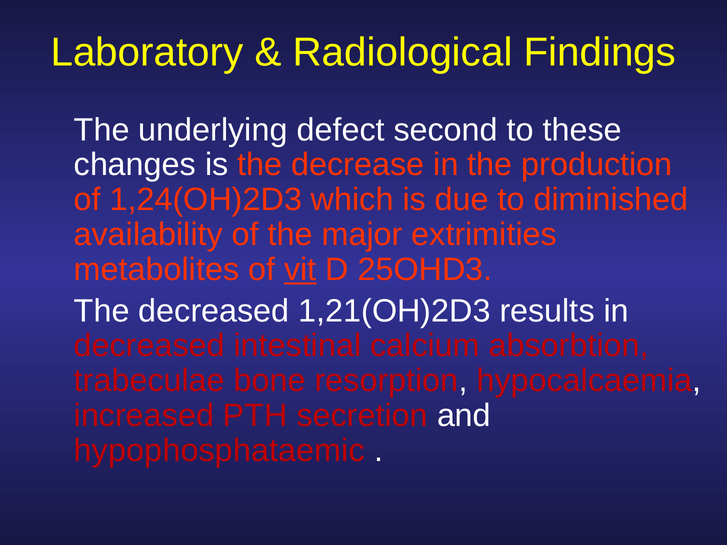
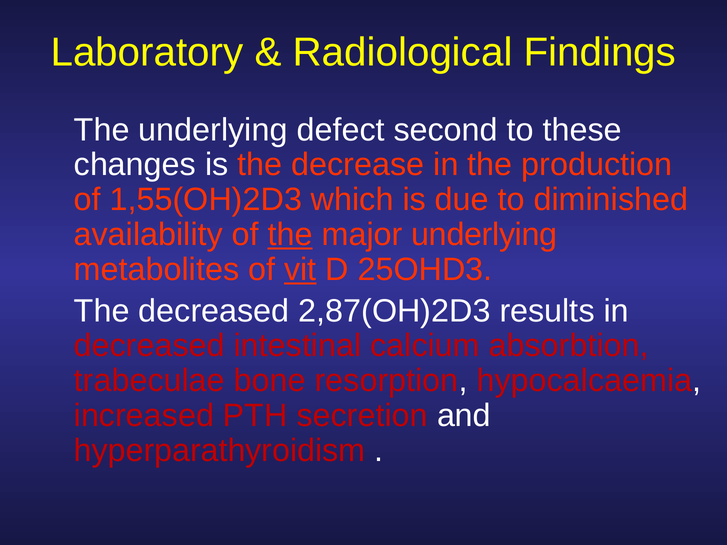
1,24(OH)2D3: 1,24(OH)2D3 -> 1,55(OH)2D3
the at (290, 235) underline: none -> present
major extrimities: extrimities -> underlying
1,21(OH)2D3: 1,21(OH)2D3 -> 2,87(OH)2D3
hypophosphataemic: hypophosphataemic -> hyperparathyroidism
